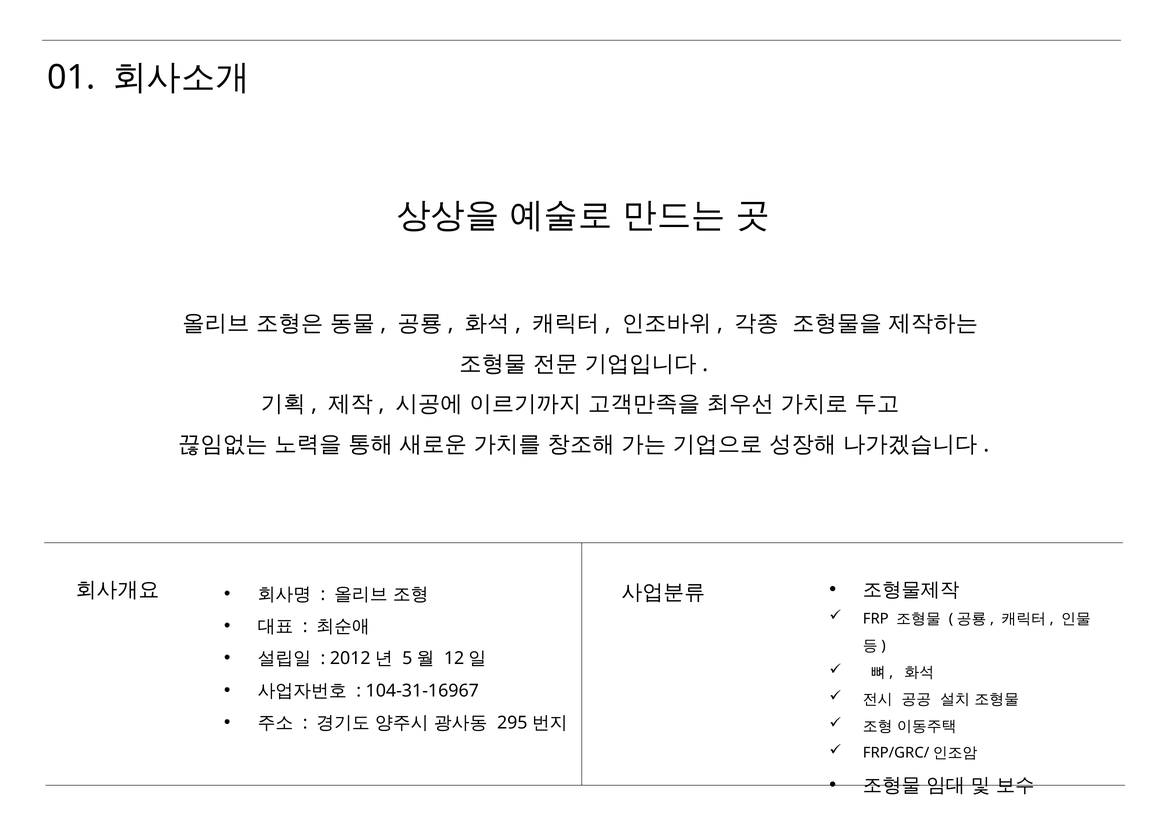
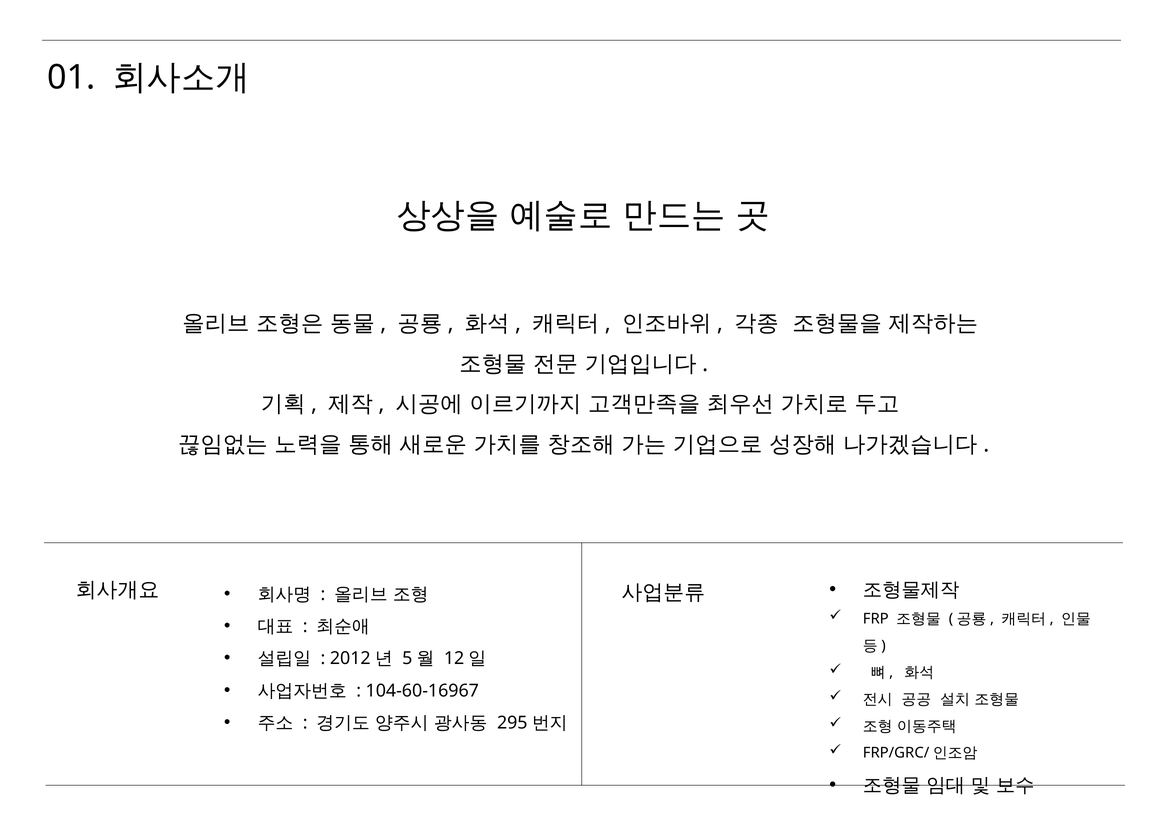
104-31-16967: 104-31-16967 -> 104-60-16967
